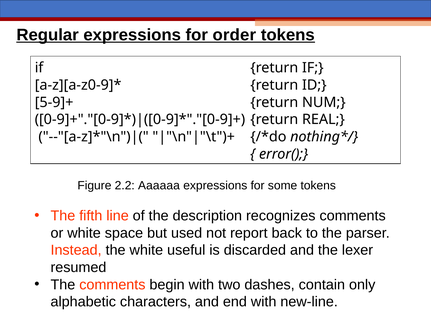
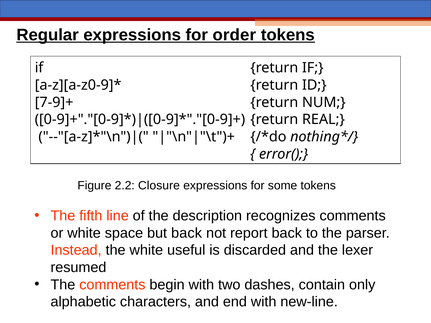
5-9]+: 5-9]+ -> 7-9]+
Aaaaaa: Aaaaaa -> Closure
but used: used -> back
